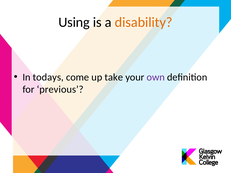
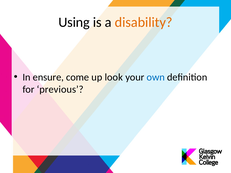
todays: todays -> ensure
take: take -> look
own colour: purple -> blue
